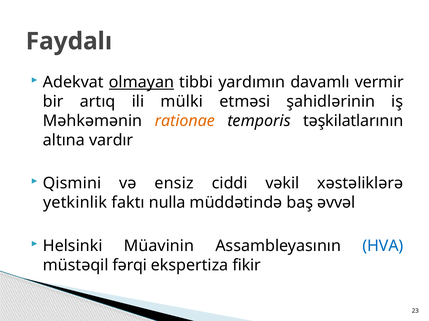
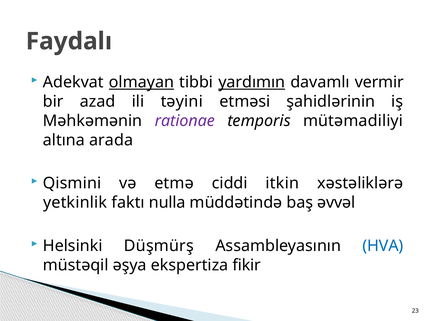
yardımın underline: none -> present
artıq: artıq -> azad
mülki: mülki -> təyini
rationae colour: orange -> purple
təşkilatlarının: təşkilatlarının -> mütəmadiliyi
vardır: vardır -> arada
ensiz: ensiz -> etmə
vəkil: vəkil -> itkin
Müavinin: Müavinin -> Düşmürş
fərqi: fərqi -> əşya
